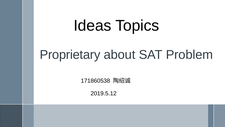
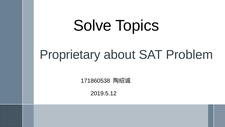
Ideas: Ideas -> Solve
